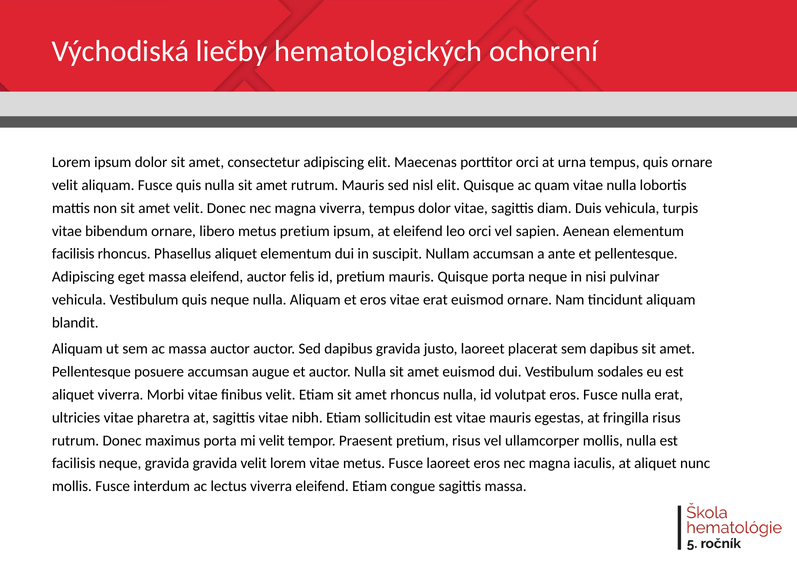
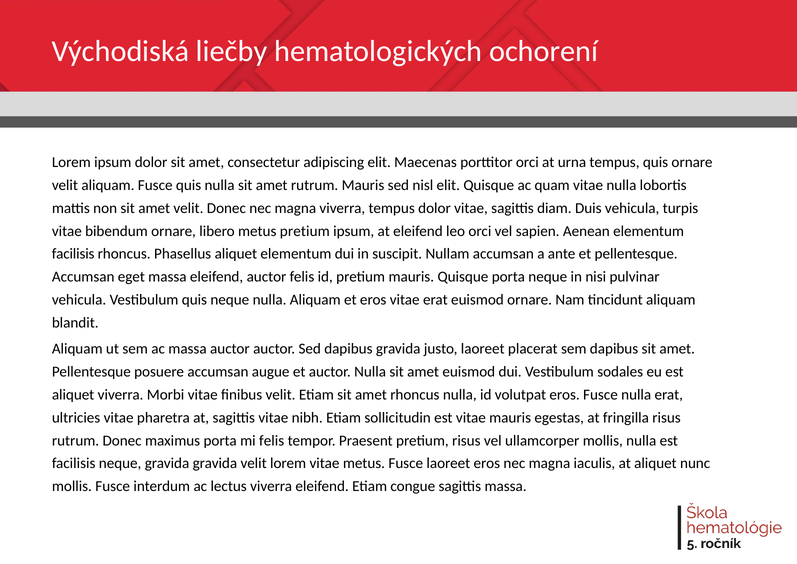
Adipiscing at (83, 277): Adipiscing -> Accumsan
mi velit: velit -> felis
